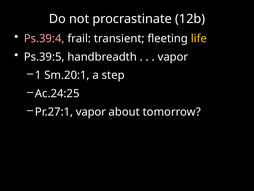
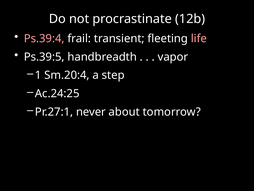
life colour: yellow -> pink
Sm.20:1: Sm.20:1 -> Sm.20:4
Pr.27:1 vapor: vapor -> never
